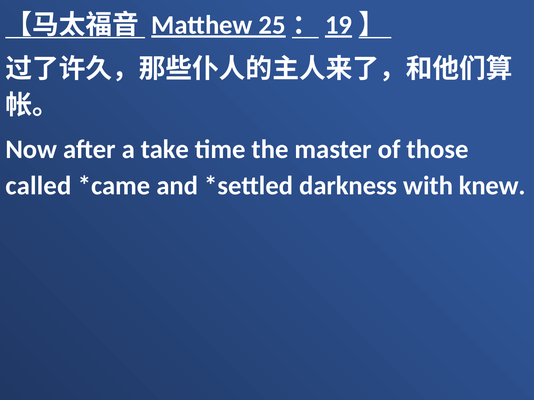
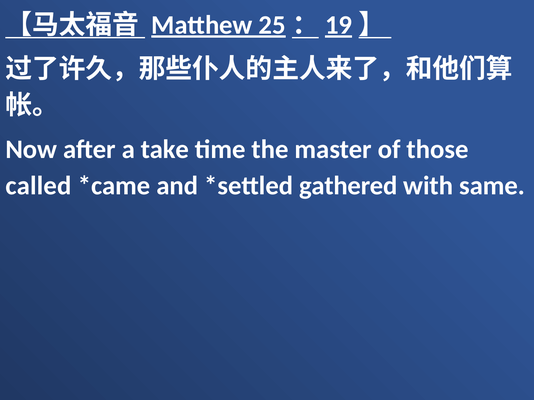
darkness: darkness -> gathered
knew: knew -> same
